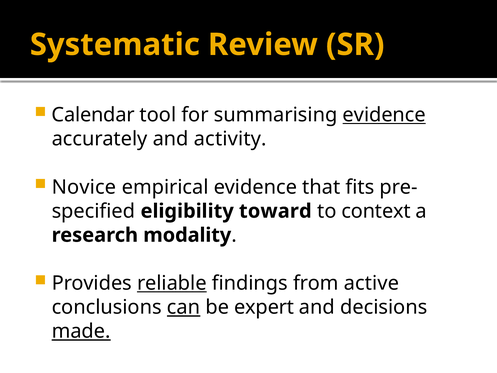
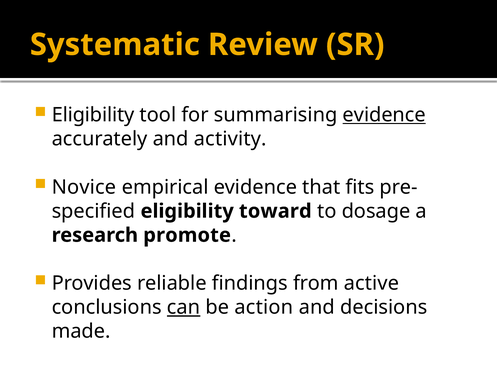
Calendar at (93, 115): Calendar -> Eligibility
context: context -> dosage
modality: modality -> promote
reliable underline: present -> none
expert: expert -> action
made underline: present -> none
